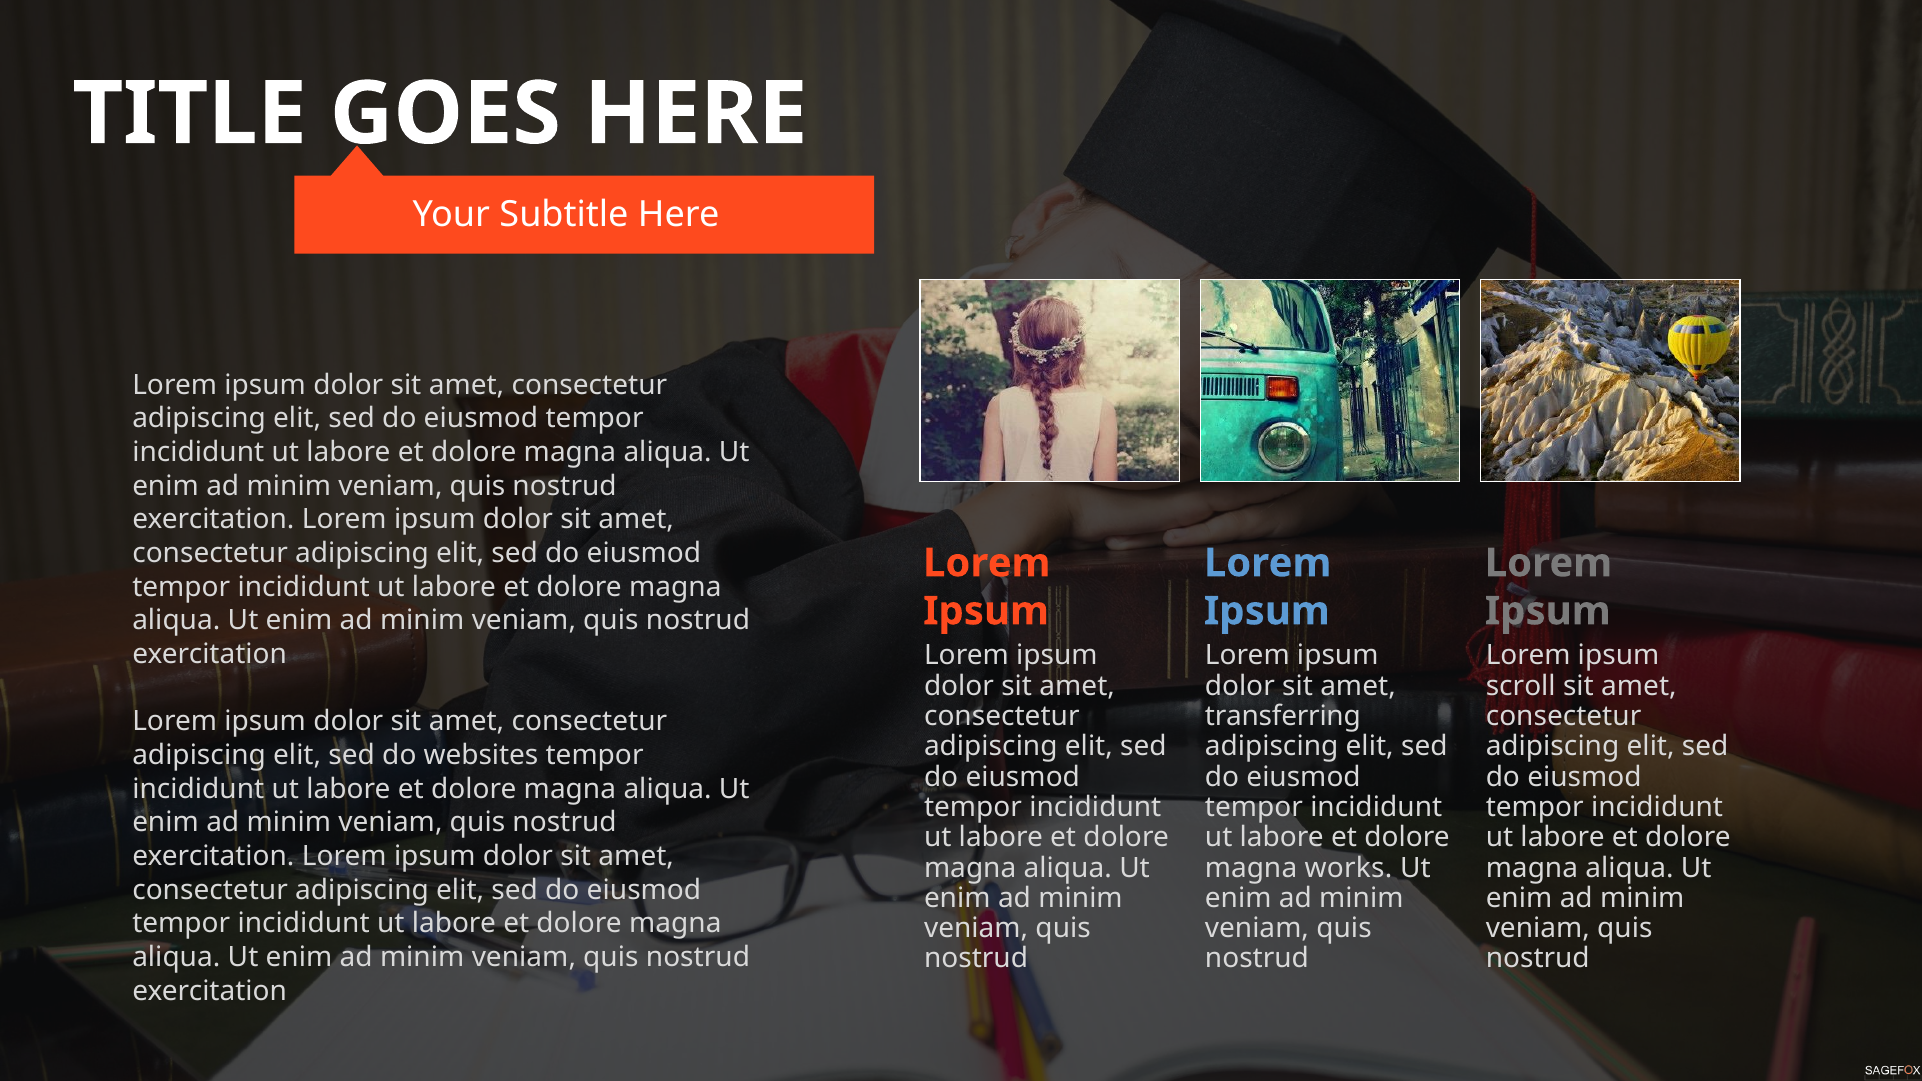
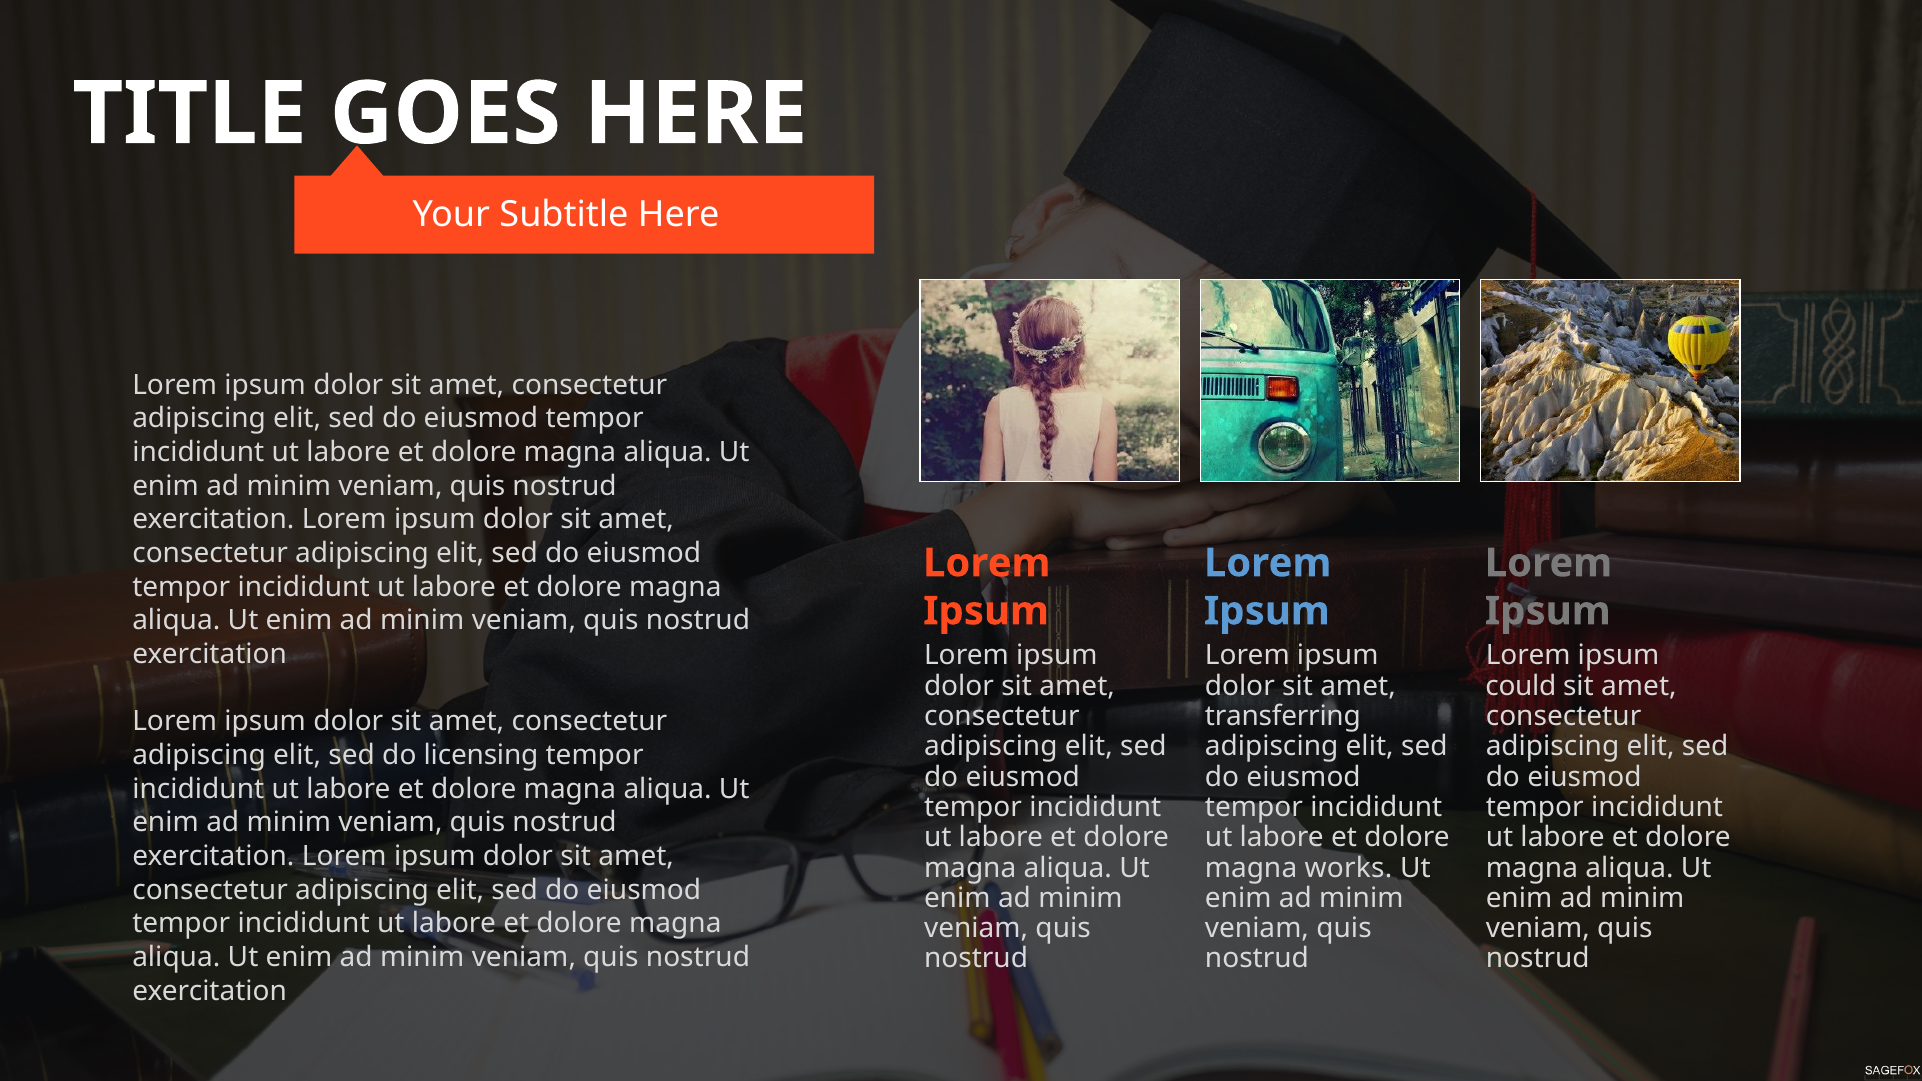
scroll: scroll -> could
websites: websites -> licensing
